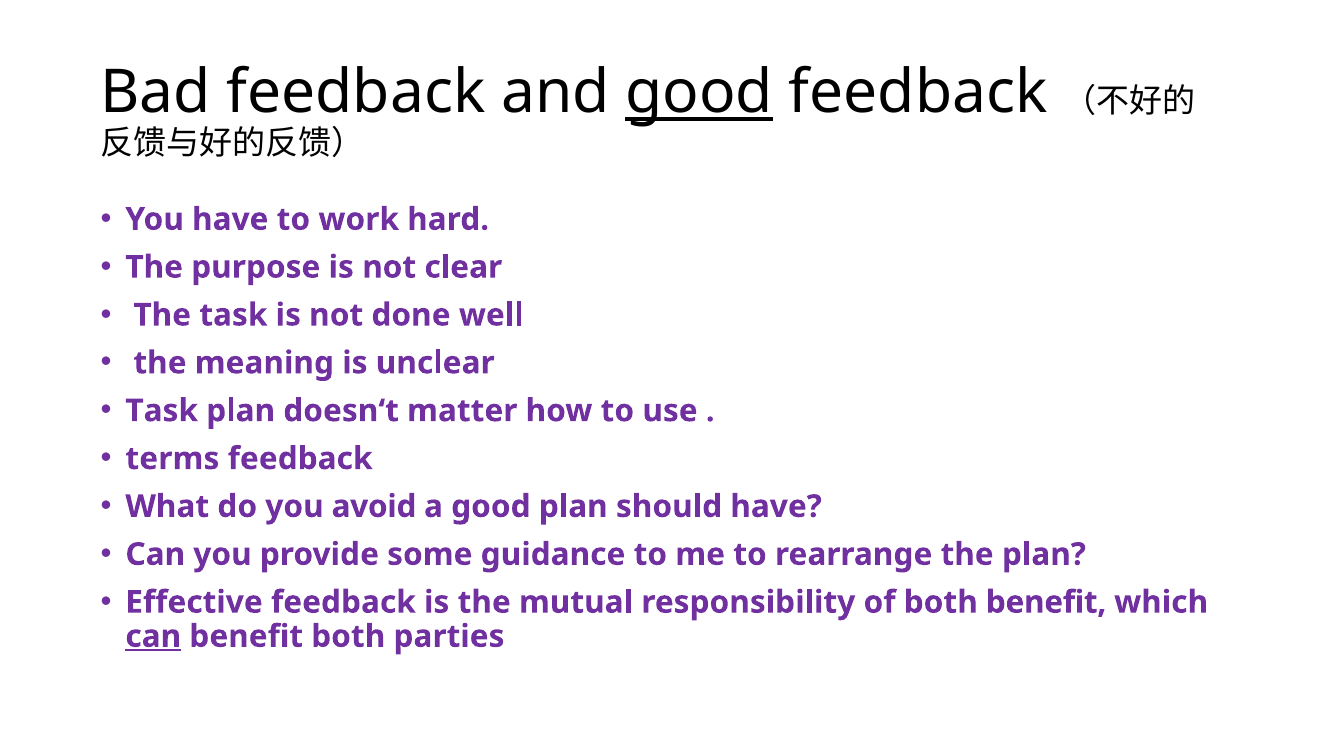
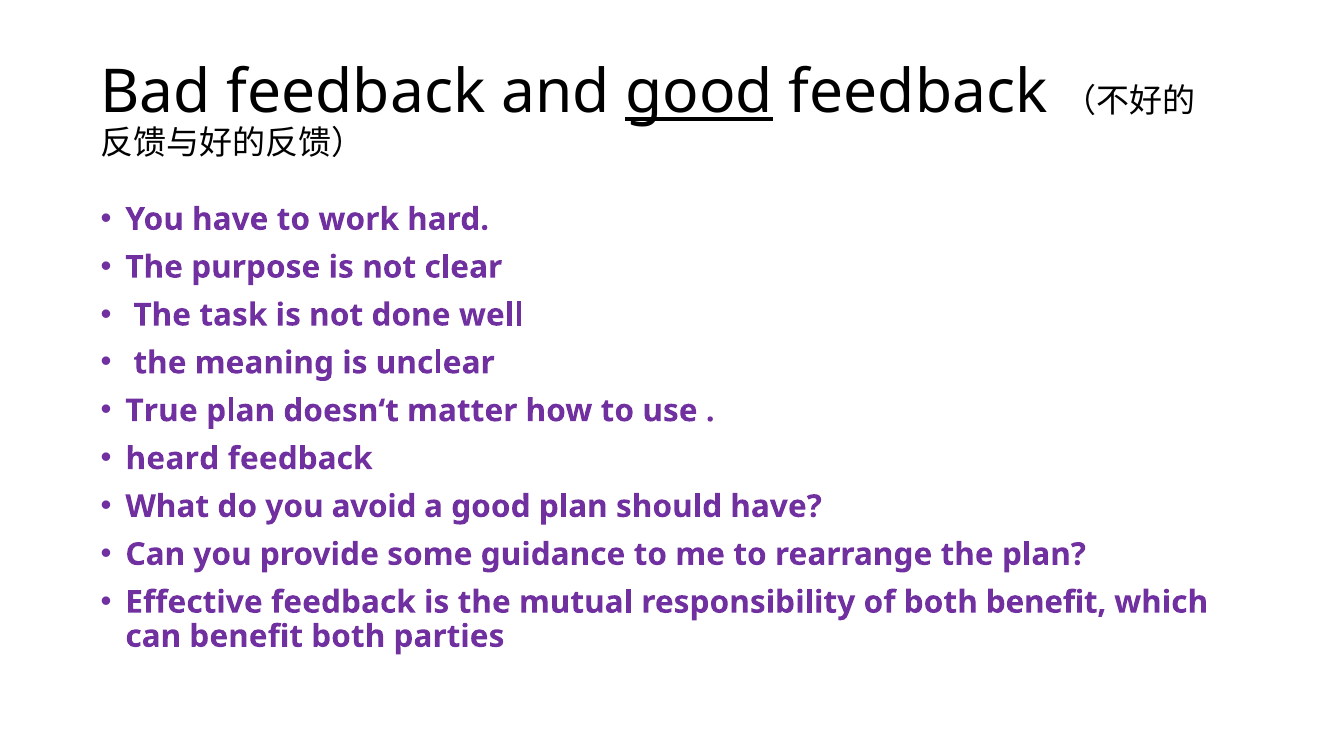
Task at (162, 411): Task -> True
terms: terms -> heard
can at (153, 637) underline: present -> none
